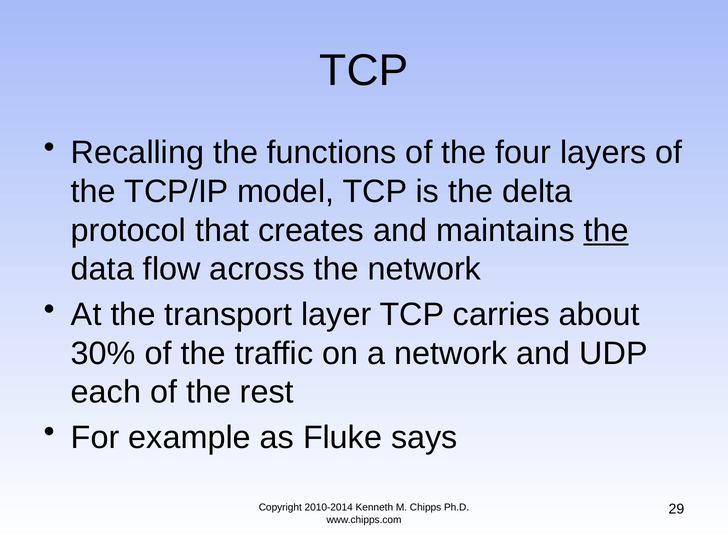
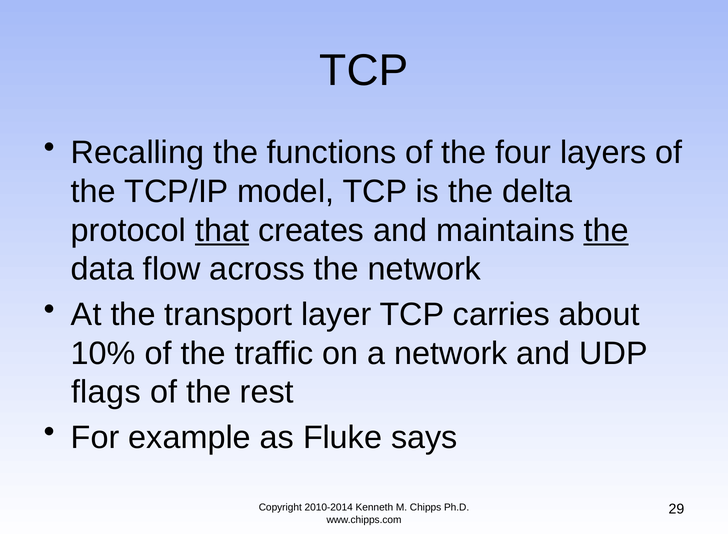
that underline: none -> present
30%: 30% -> 10%
each: each -> flags
